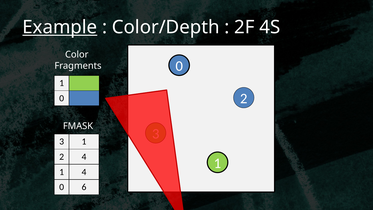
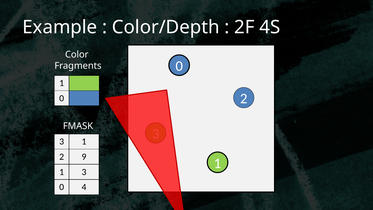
Example underline: present -> none
2 4: 4 -> 9
1 4: 4 -> 3
6: 6 -> 4
